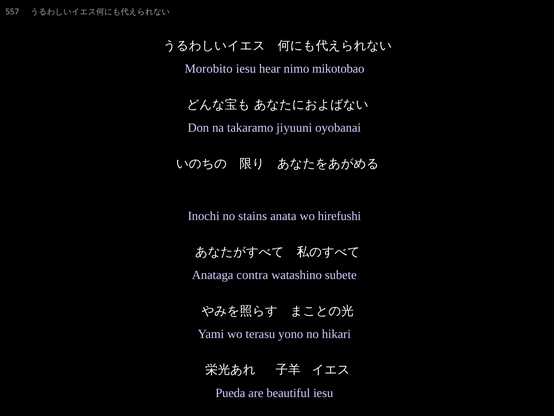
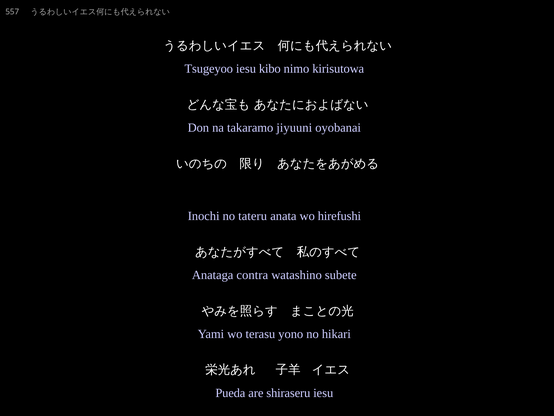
Morobito: Morobito -> Tsugeyoo
hear: hear -> kibo
mikotobao: mikotobao -> kirisutowa
stains: stains -> tateru
beautiful: beautiful -> shiraseru
